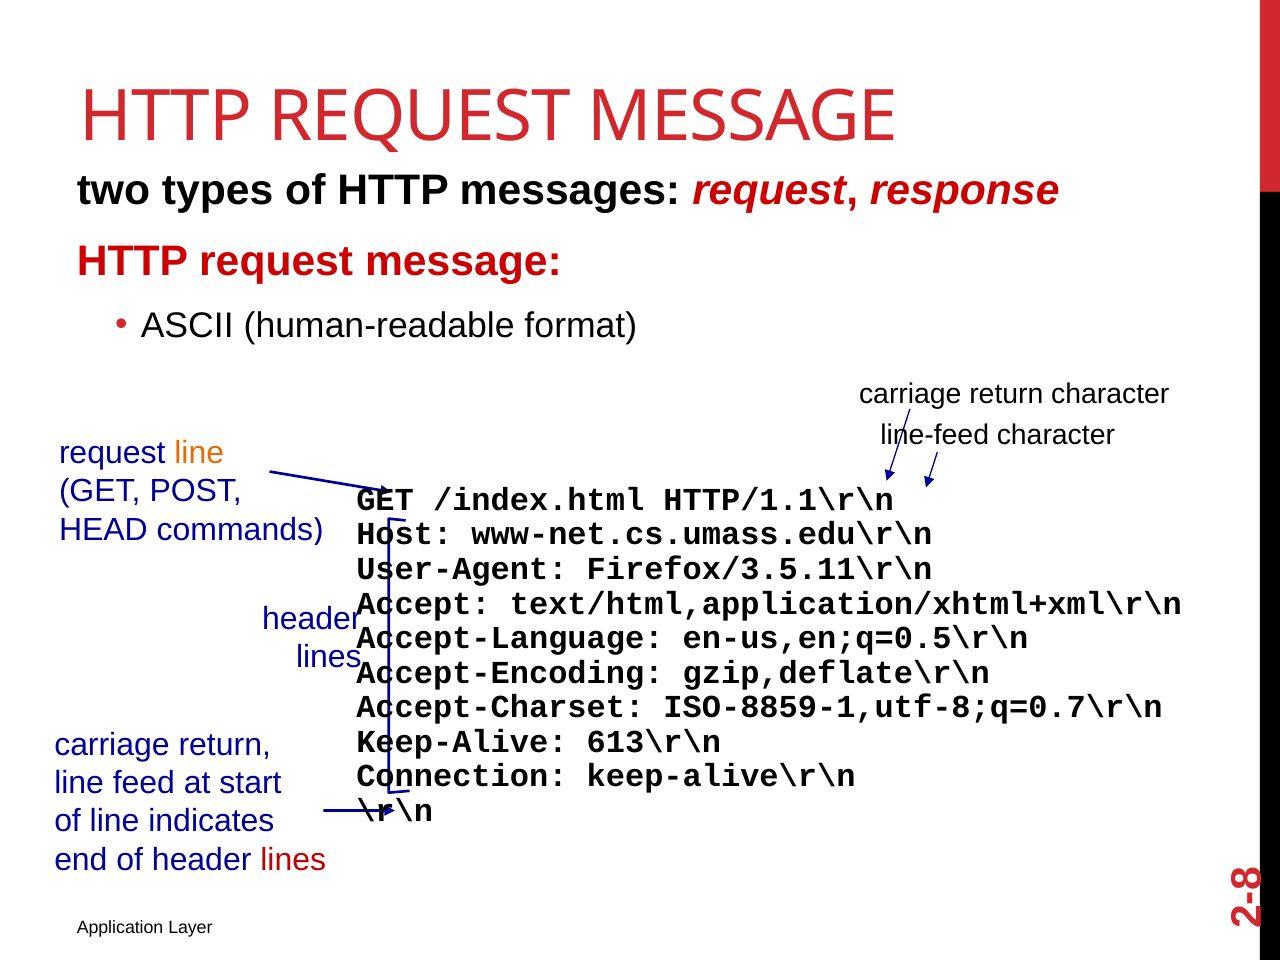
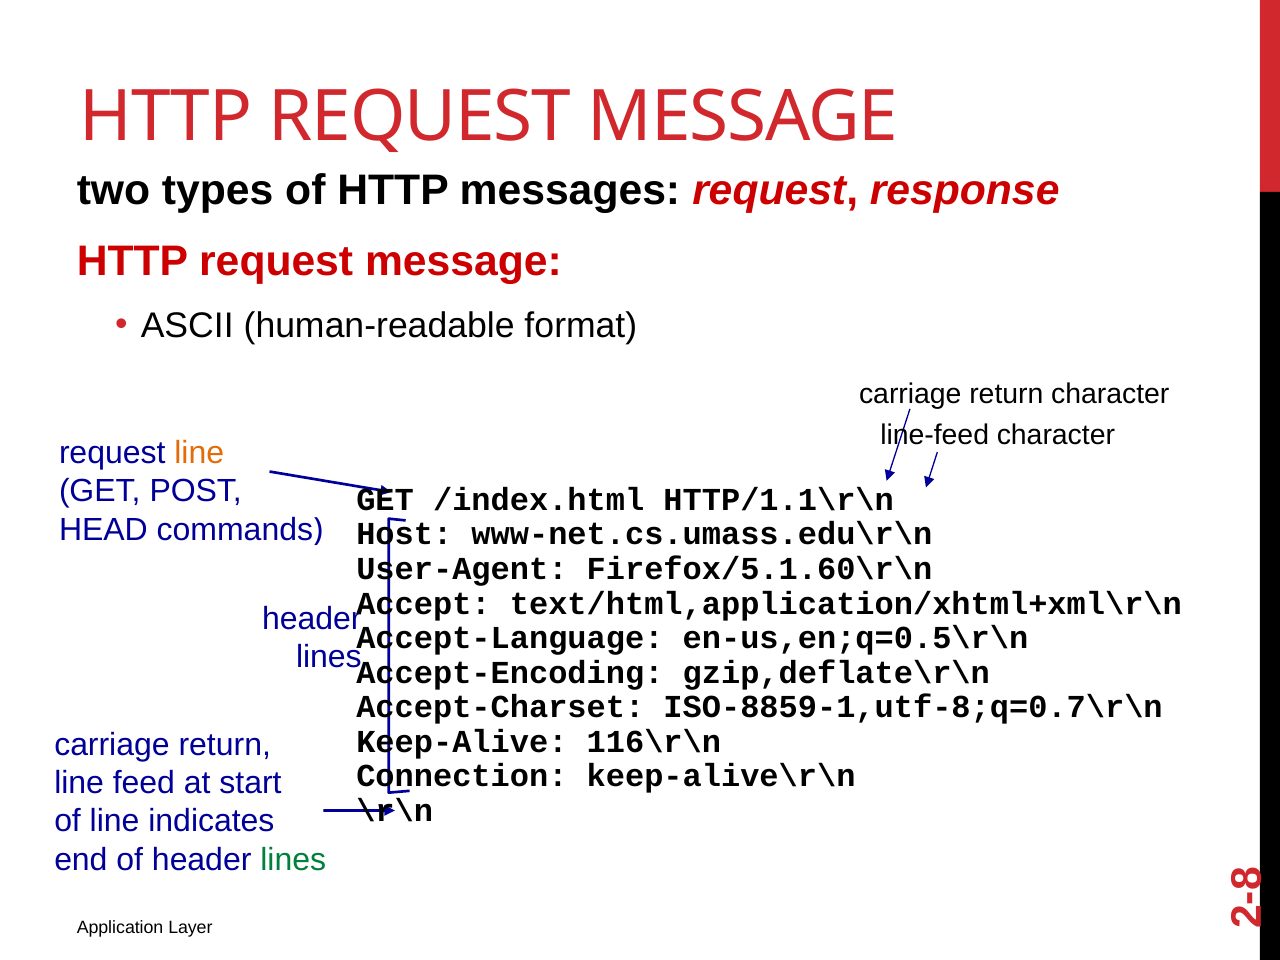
Firefox/3.5.11\r\n: Firefox/3.5.11\r\n -> Firefox/5.1.60\r\n
613\r\n: 613\r\n -> 116\r\n
lines at (293, 860) colour: red -> green
